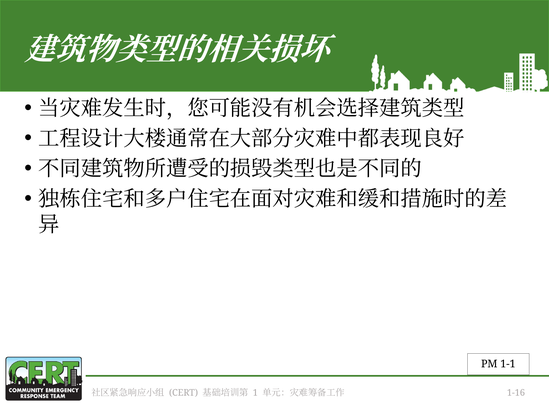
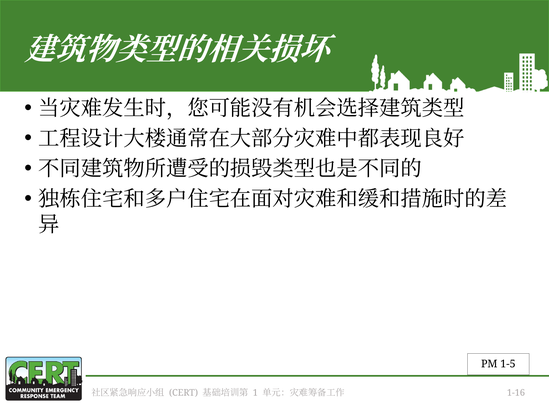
1-1: 1-1 -> 1-5
